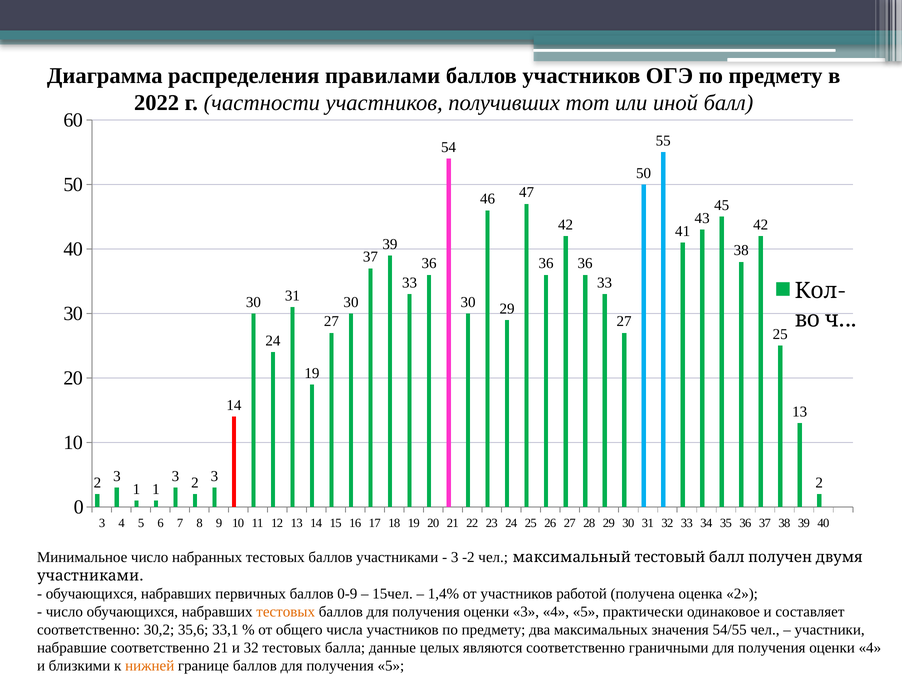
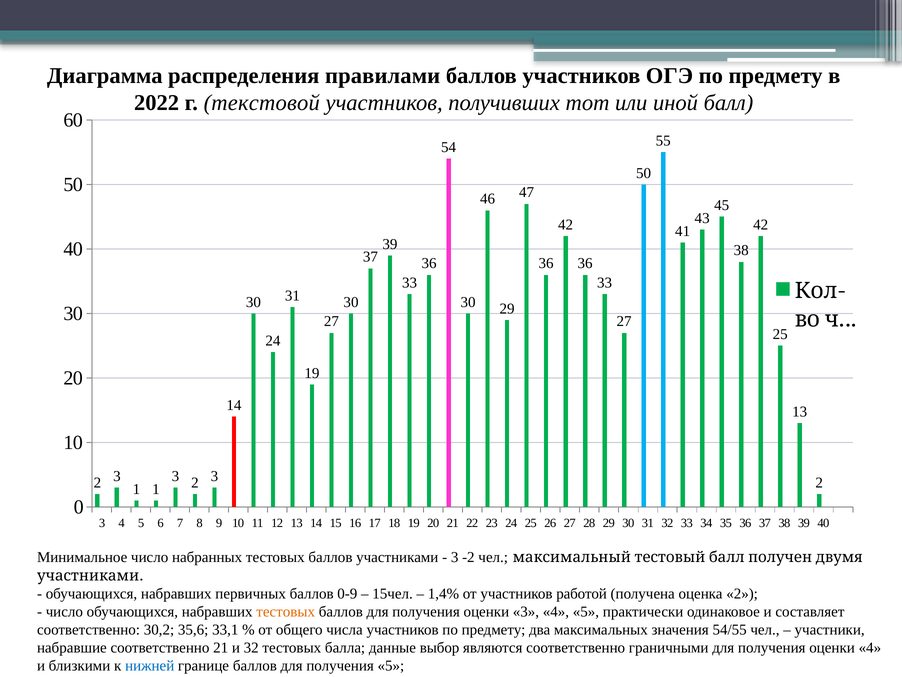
частности: частности -> текстовой
целых: целых -> выбор
нижней colour: orange -> blue
